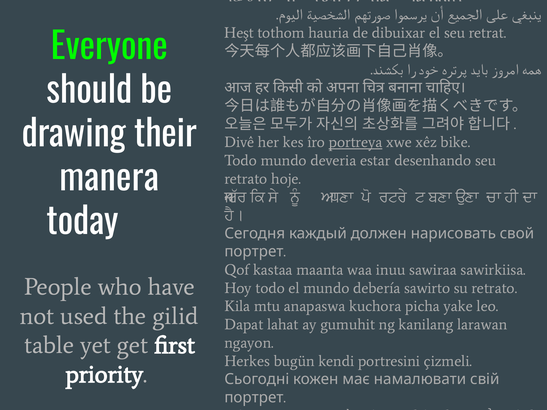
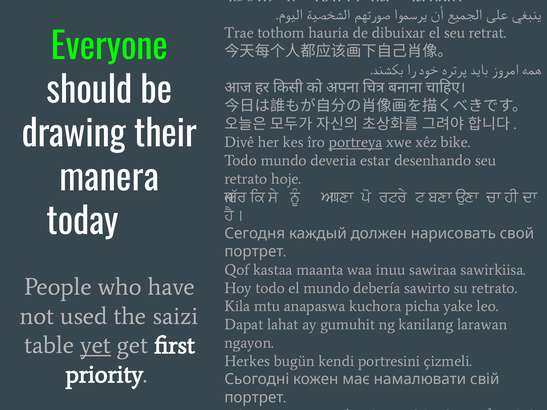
Heşt: Heşt -> Trae
gilid: gilid -> saizi
yet underline: none -> present
